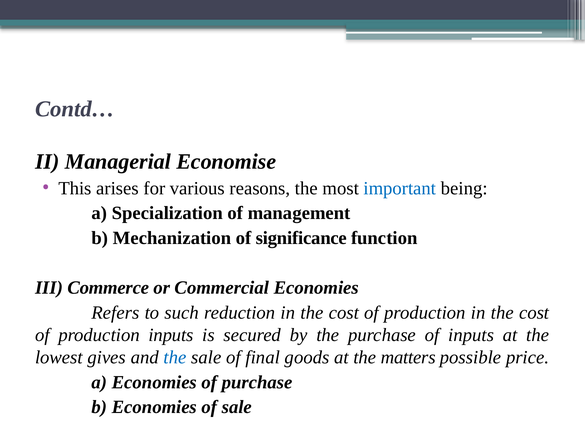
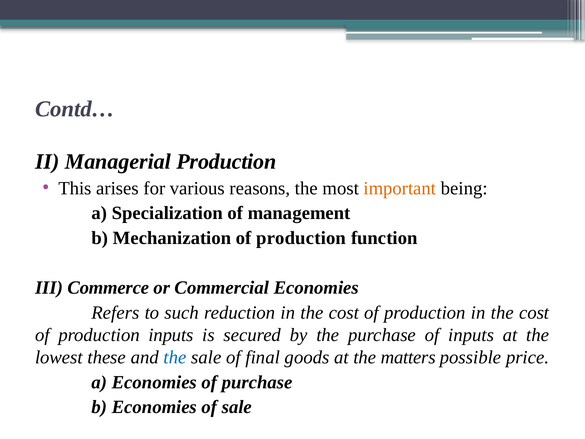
Managerial Economise: Economise -> Production
important colour: blue -> orange
Mechanization of significance: significance -> production
gives: gives -> these
